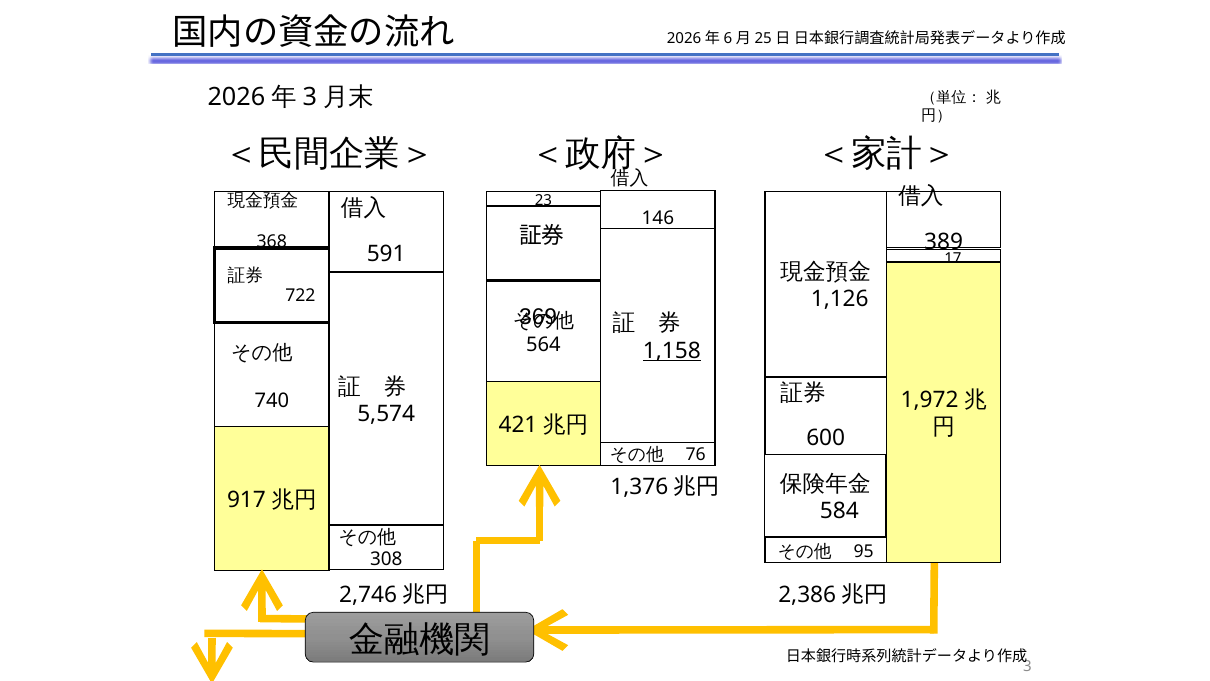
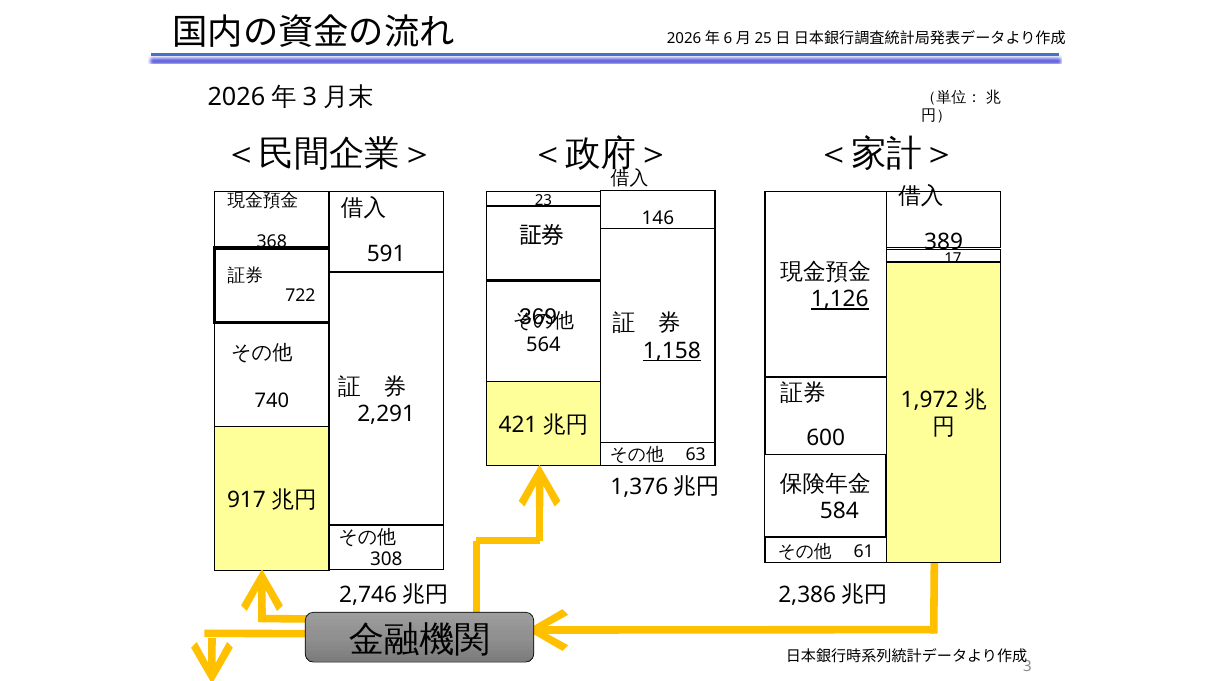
1,126 underline: none -> present
5,574: 5,574 -> 2,291
76: 76 -> 63
95: 95 -> 61
